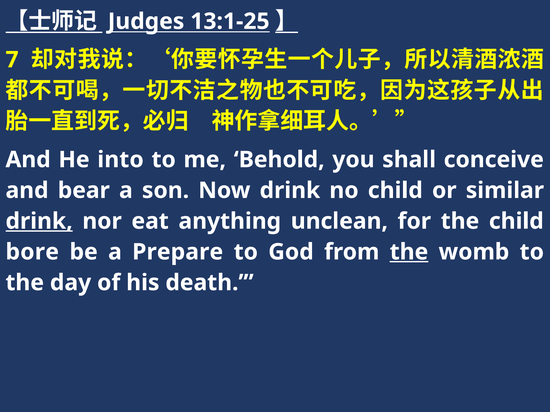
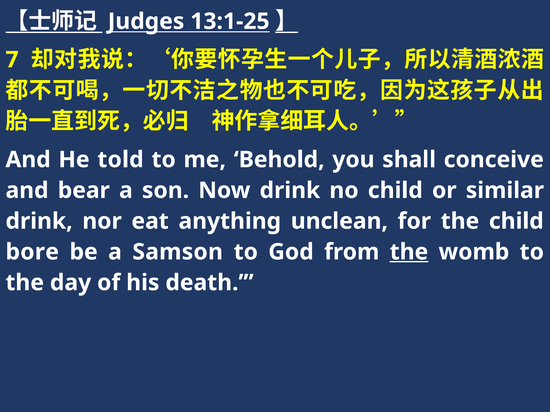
into: into -> told
drink at (39, 221) underline: present -> none
Prepare: Prepare -> Samson
